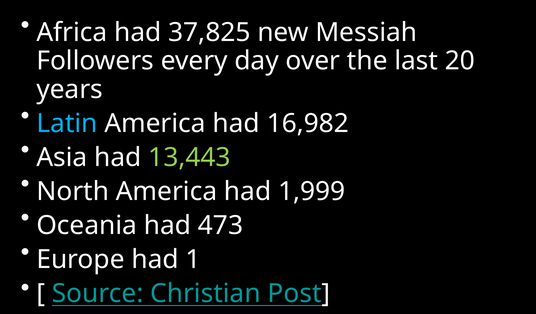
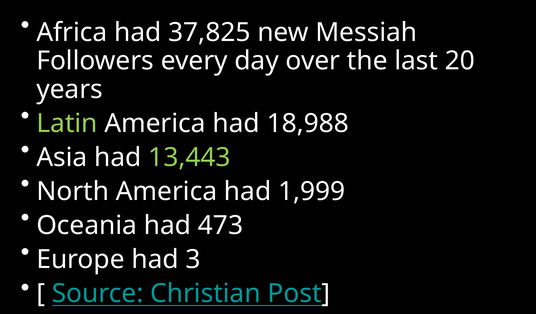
Latin colour: light blue -> light green
16,982: 16,982 -> 18,988
1: 1 -> 3
